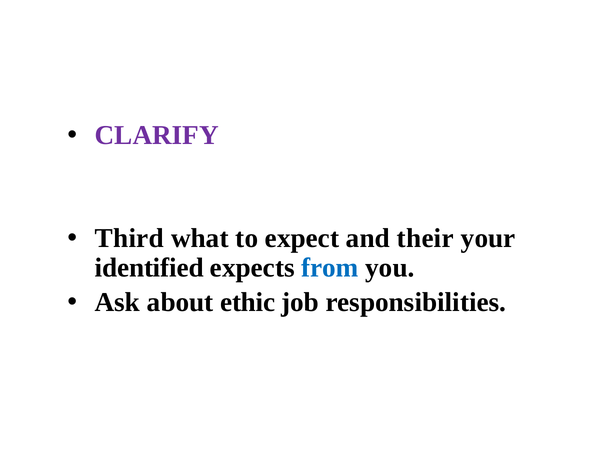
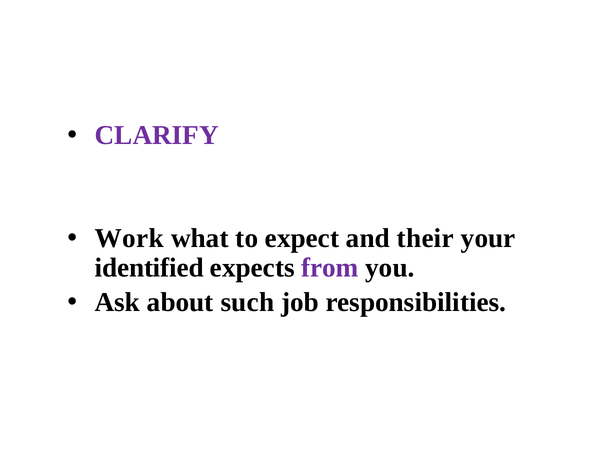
Third: Third -> Work
from colour: blue -> purple
ethic: ethic -> such
